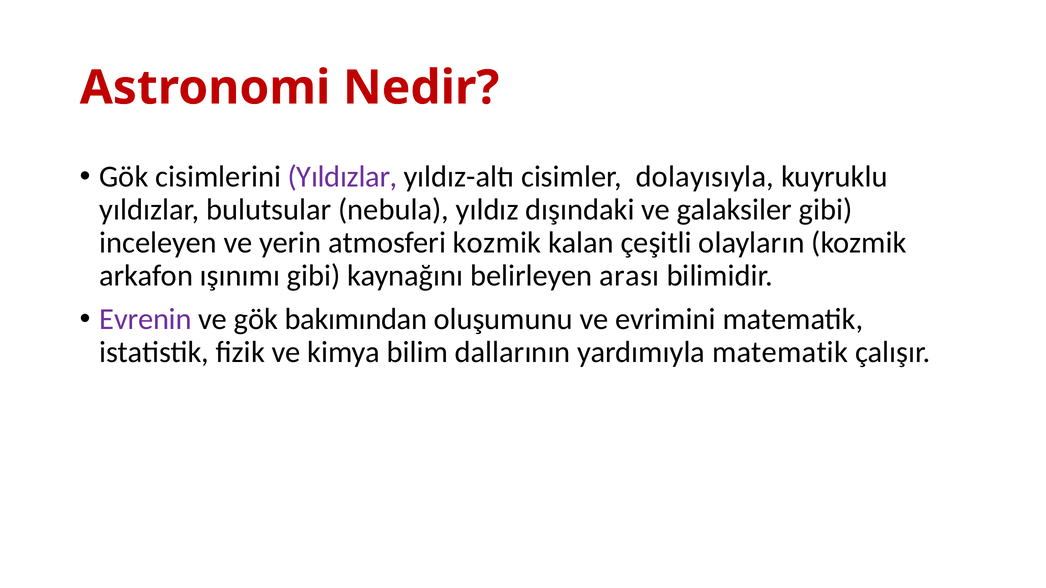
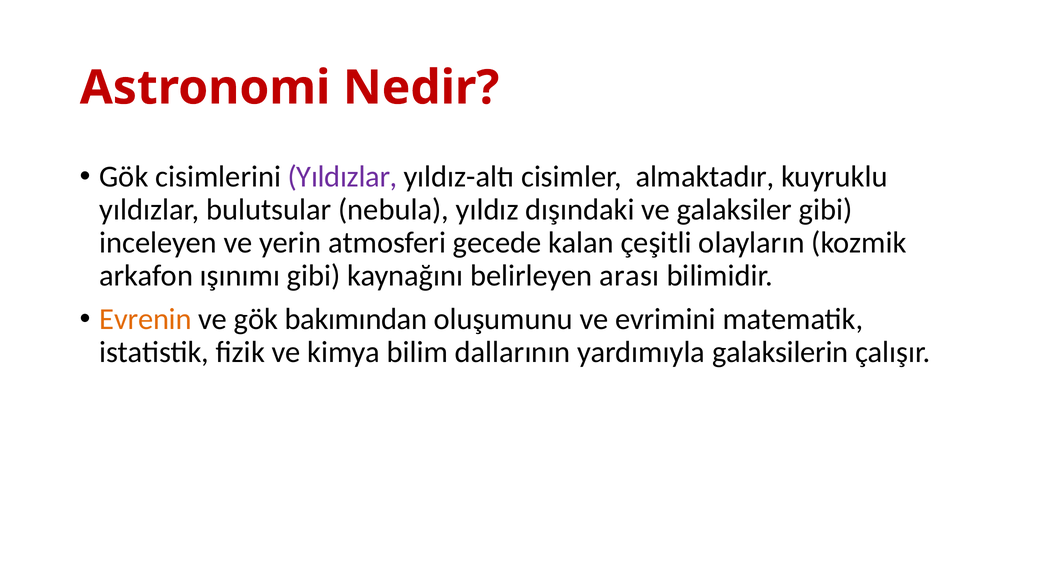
dolayısıyla: dolayısıyla -> almaktadır
atmosferi kozmik: kozmik -> gecede
Evrenin colour: purple -> orange
yardımıyla matematik: matematik -> galaksilerin
